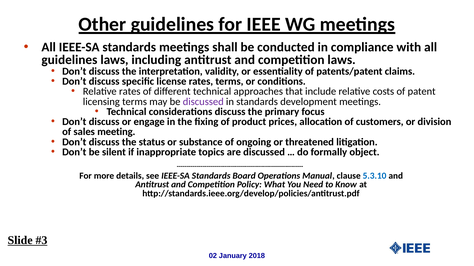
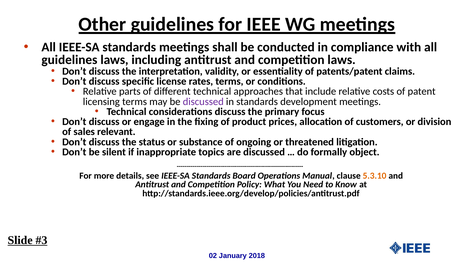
Relative rates: rates -> parts
meeting: meeting -> relevant
5.3.10 colour: blue -> orange
